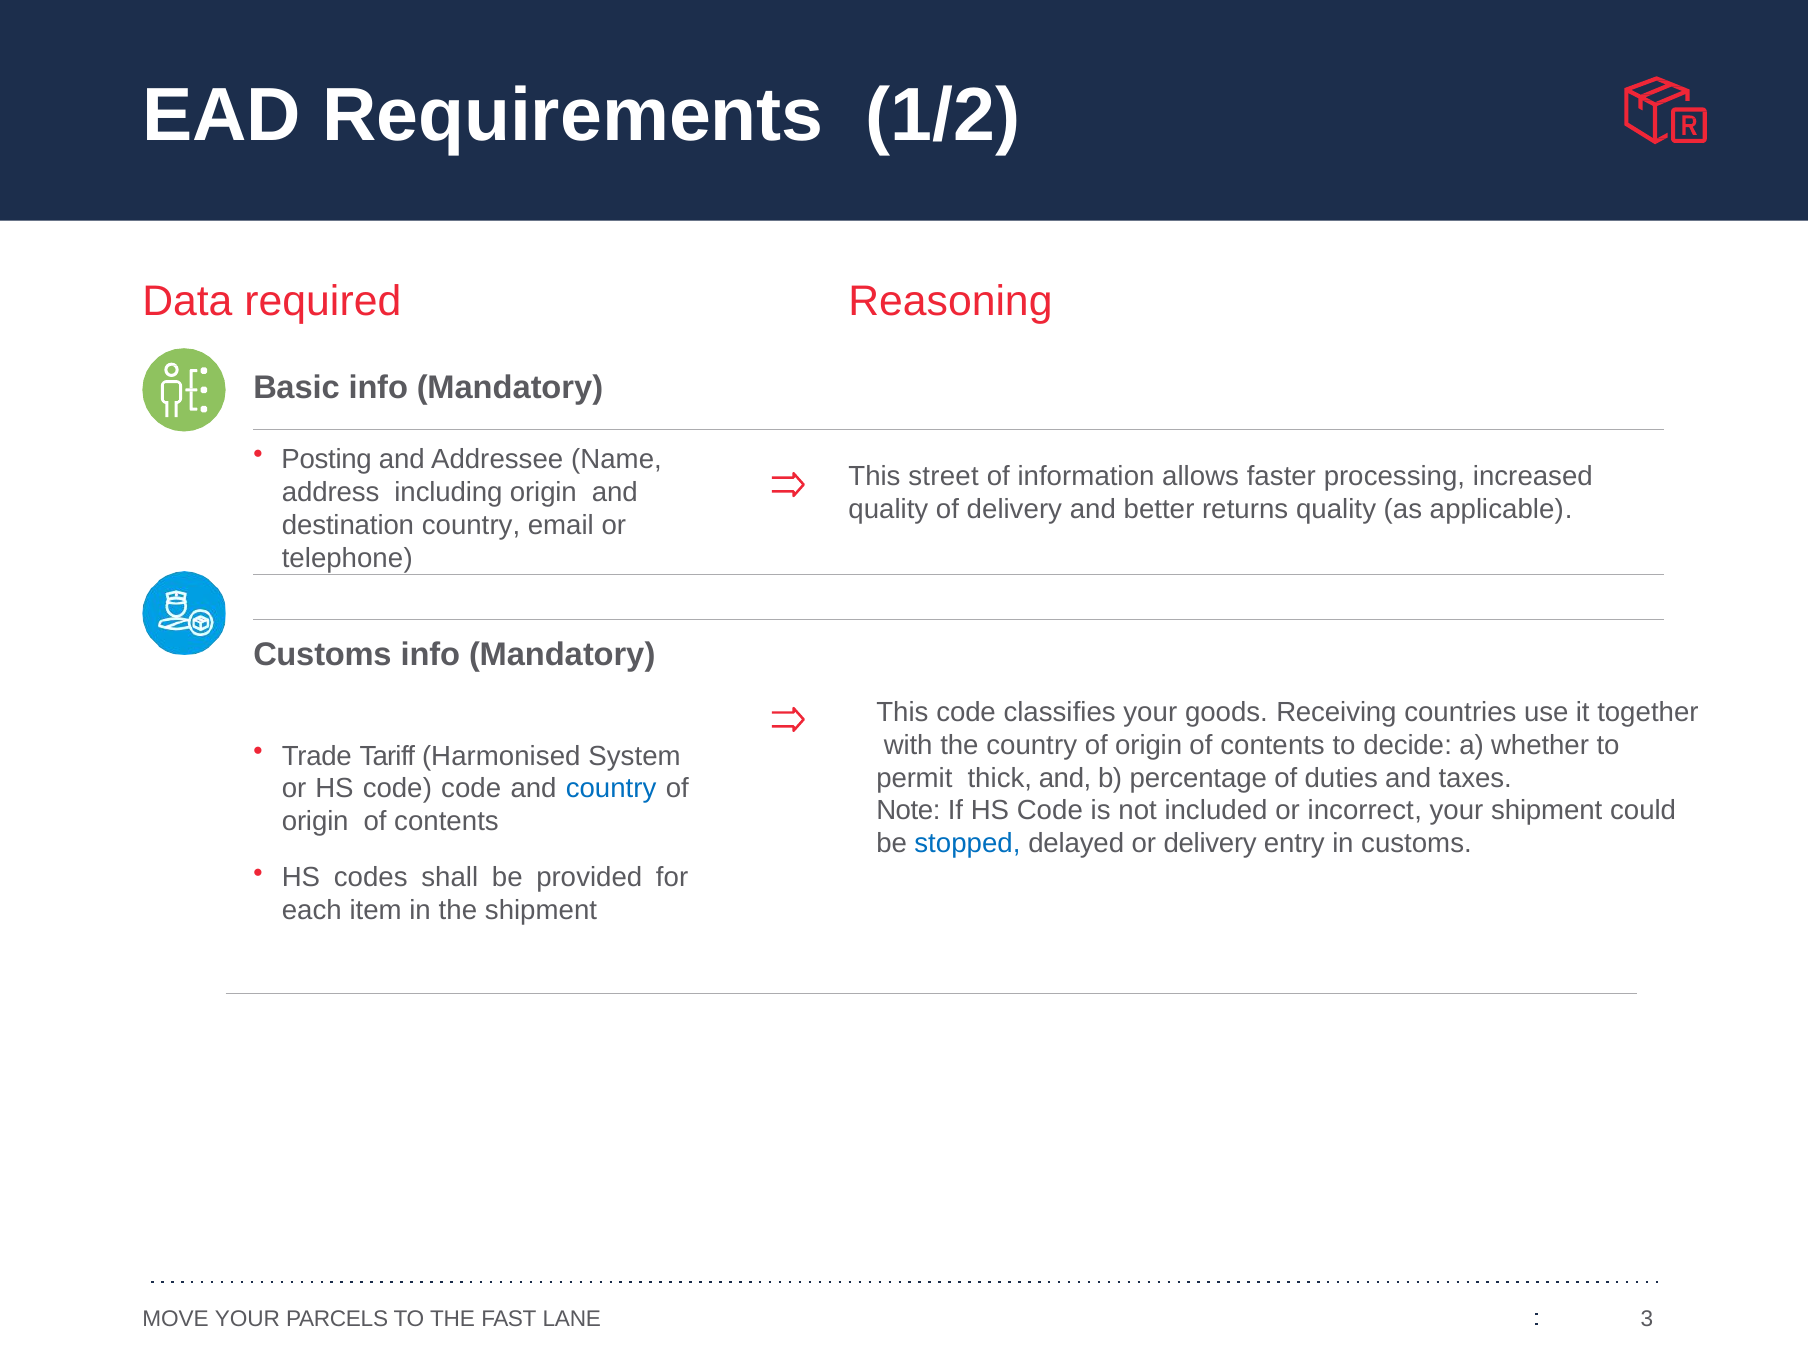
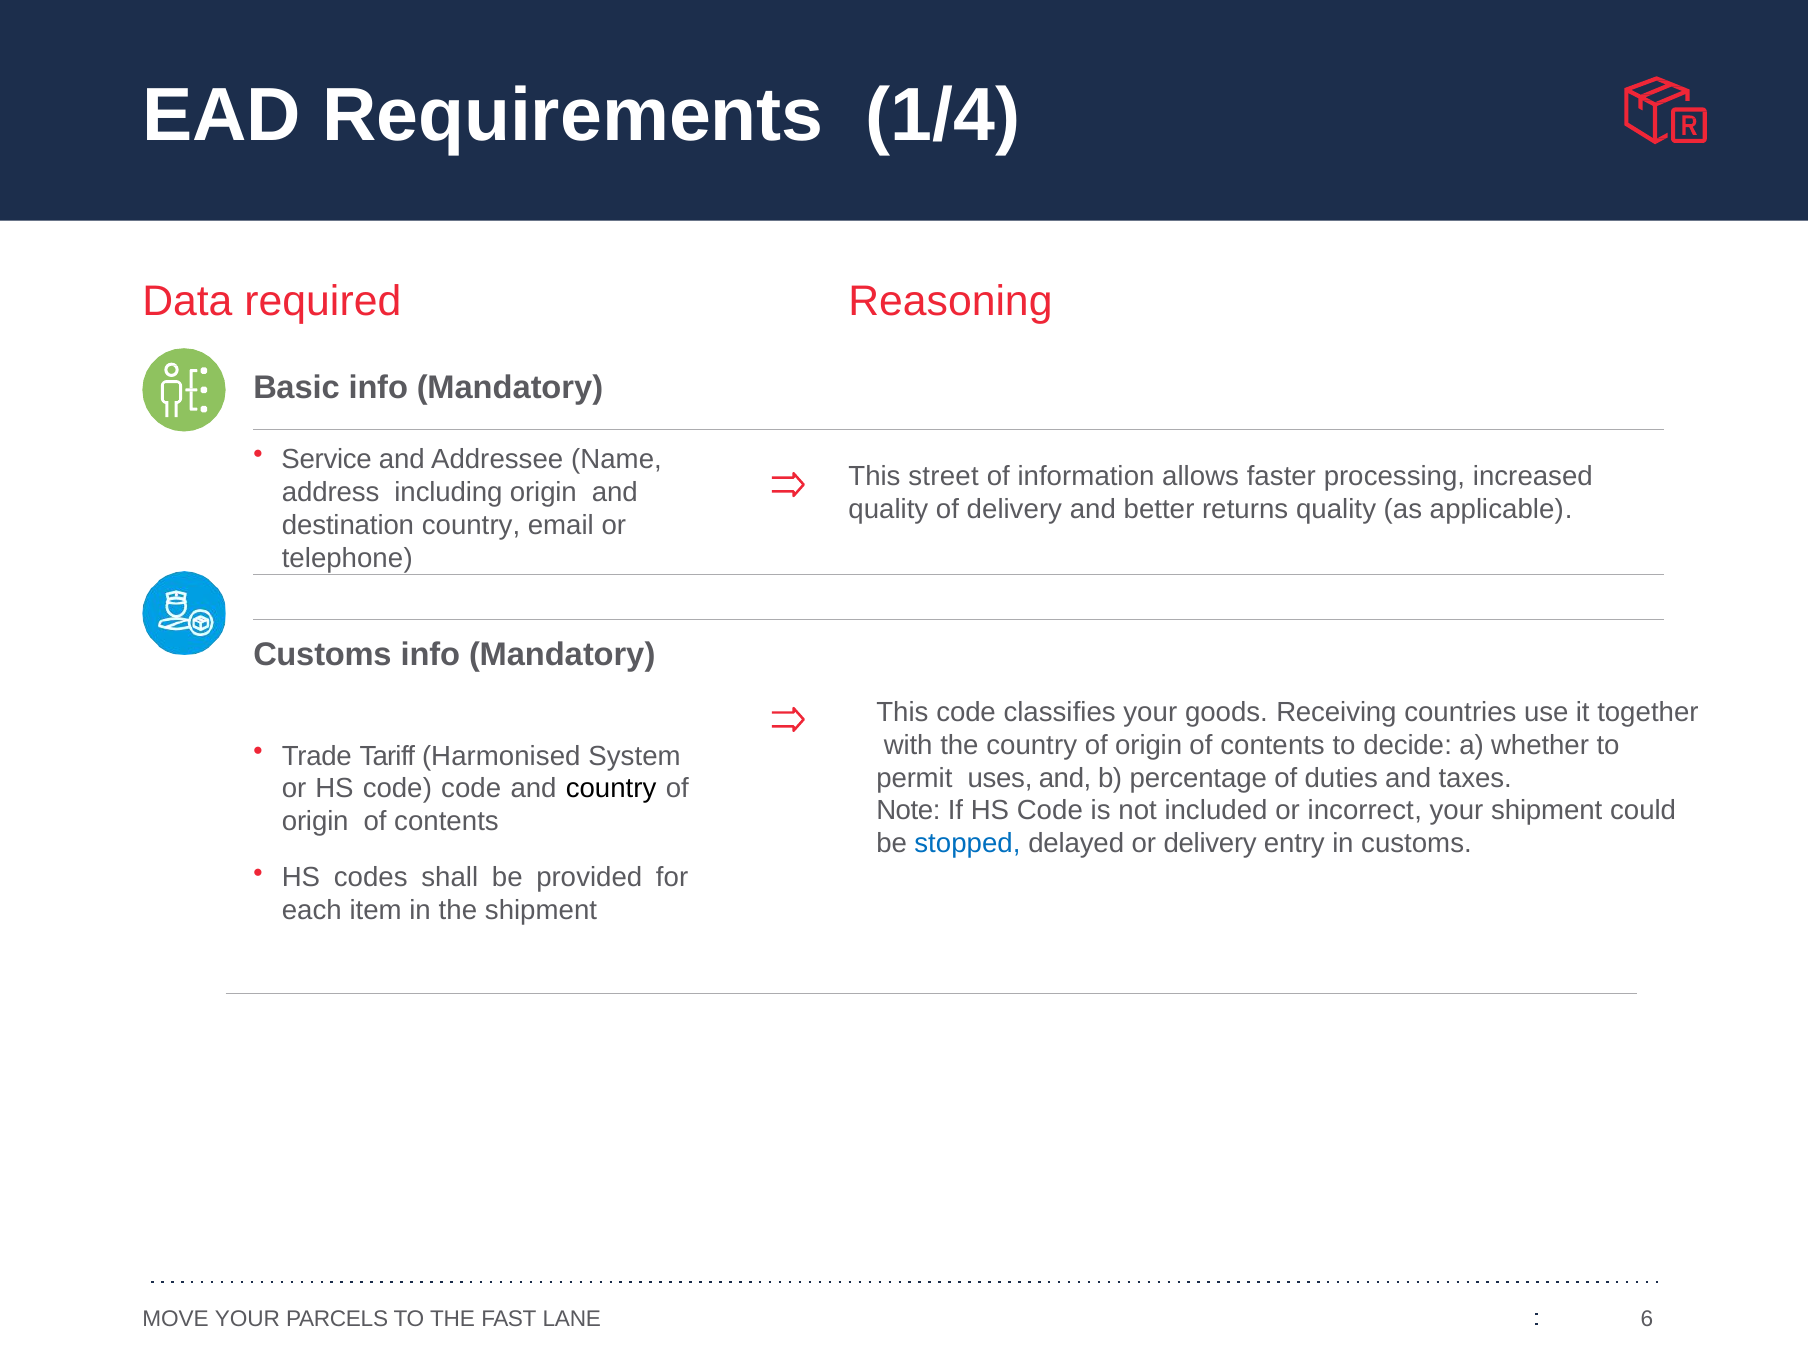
1/2: 1/2 -> 1/4
Posting: Posting -> Service
thick: thick -> uses
country at (611, 788) colour: blue -> black
3: 3 -> 6
